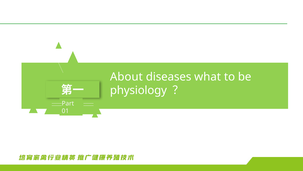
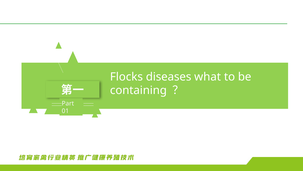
About: About -> Flocks
physiology: physiology -> containing
